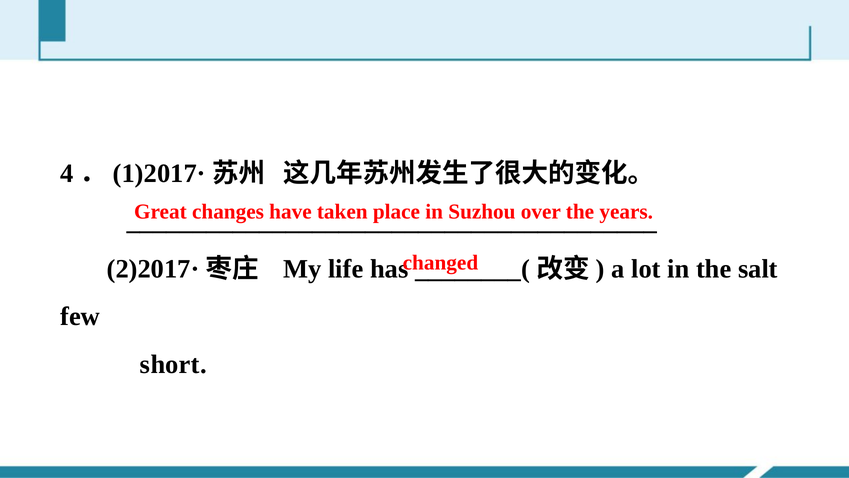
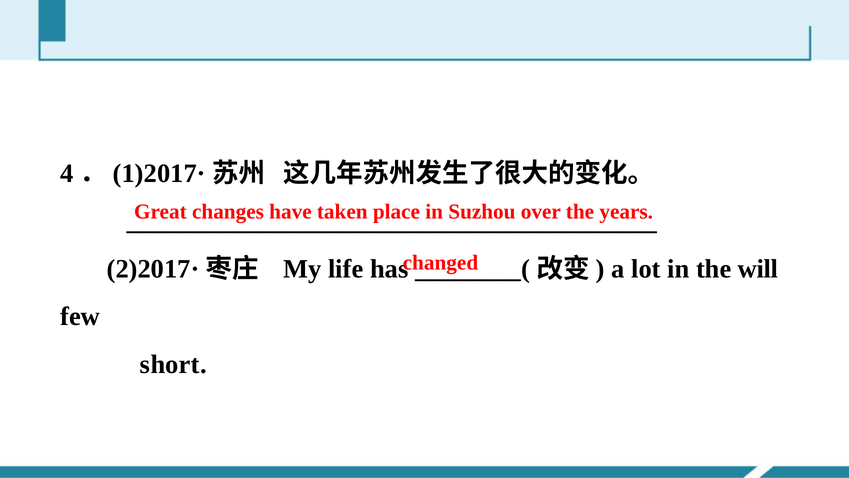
salt: salt -> will
